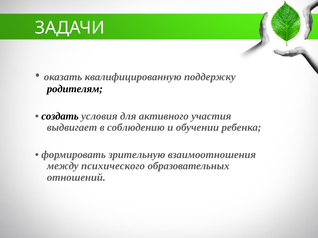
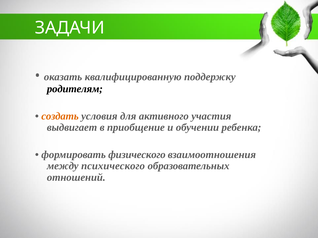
создать colour: black -> orange
соблюдению: соблюдению -> приобщение
зрительную: зрительную -> физического
